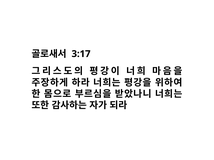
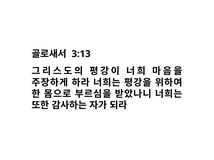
3:17: 3:17 -> 3:13
